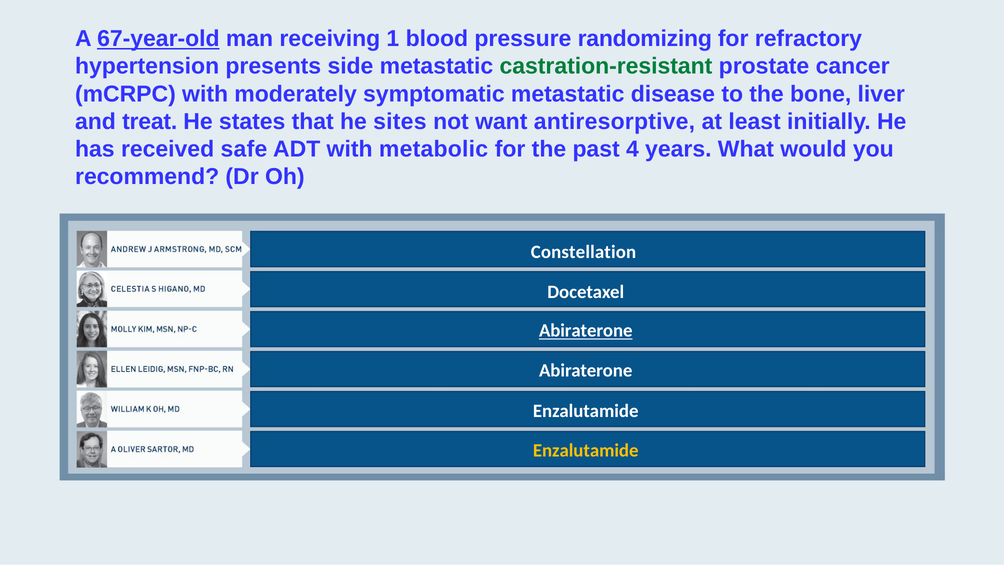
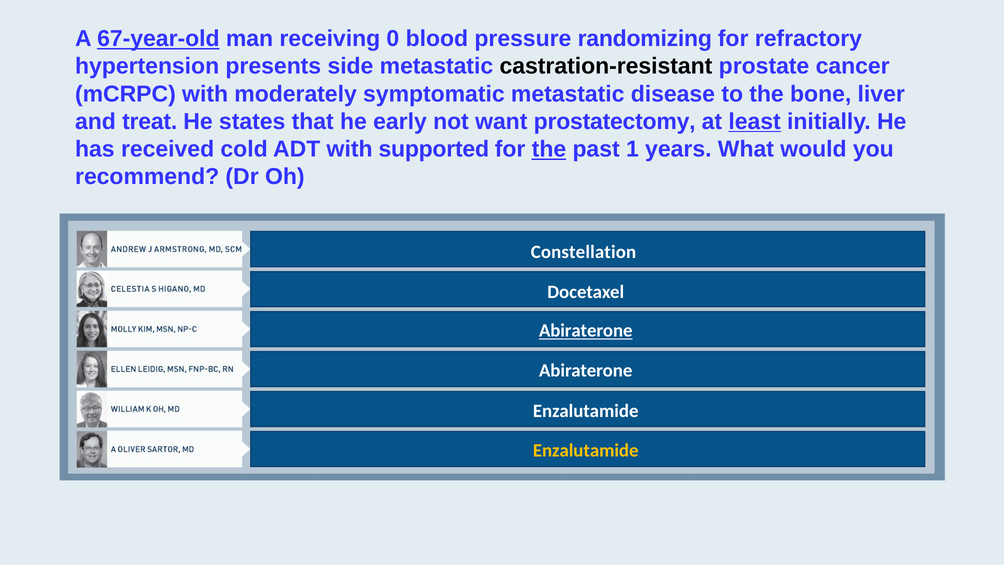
1: 1 -> 0
castration-resistant colour: green -> black
sites: sites -> early
antiresorptive: antiresorptive -> prostatectomy
least underline: none -> present
safe: safe -> cold
metabolic: metabolic -> supported
the at (549, 149) underline: none -> present
4: 4 -> 1
